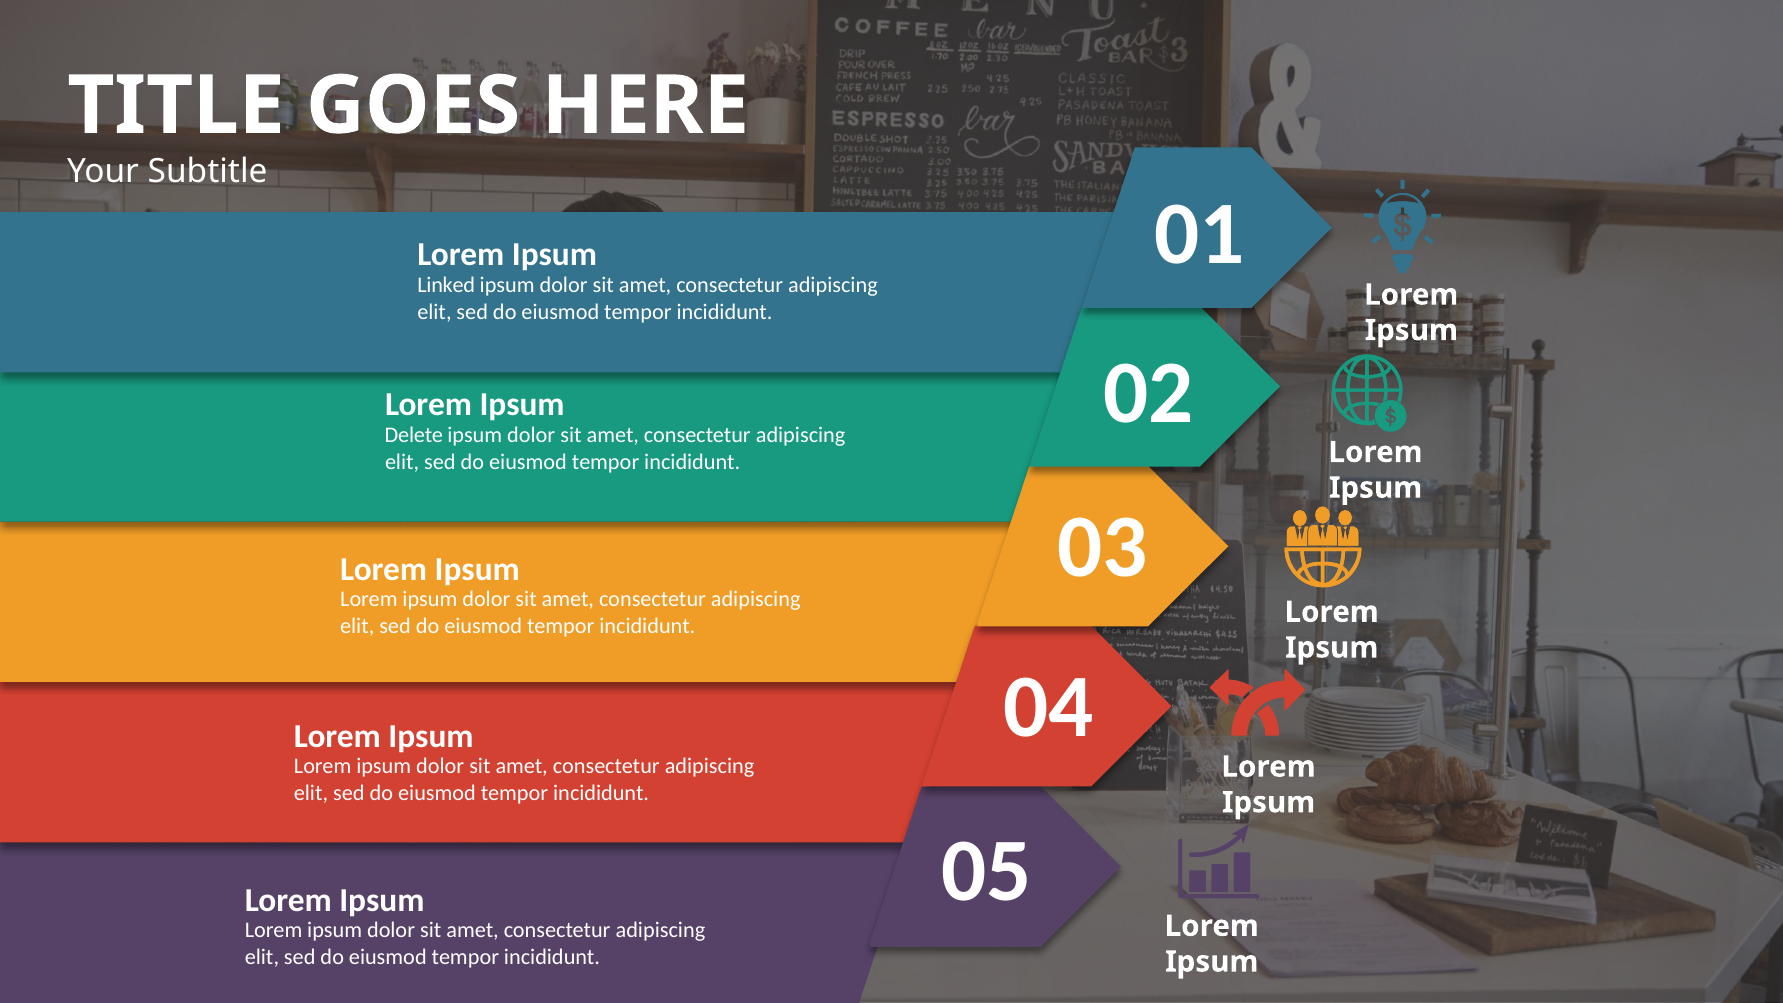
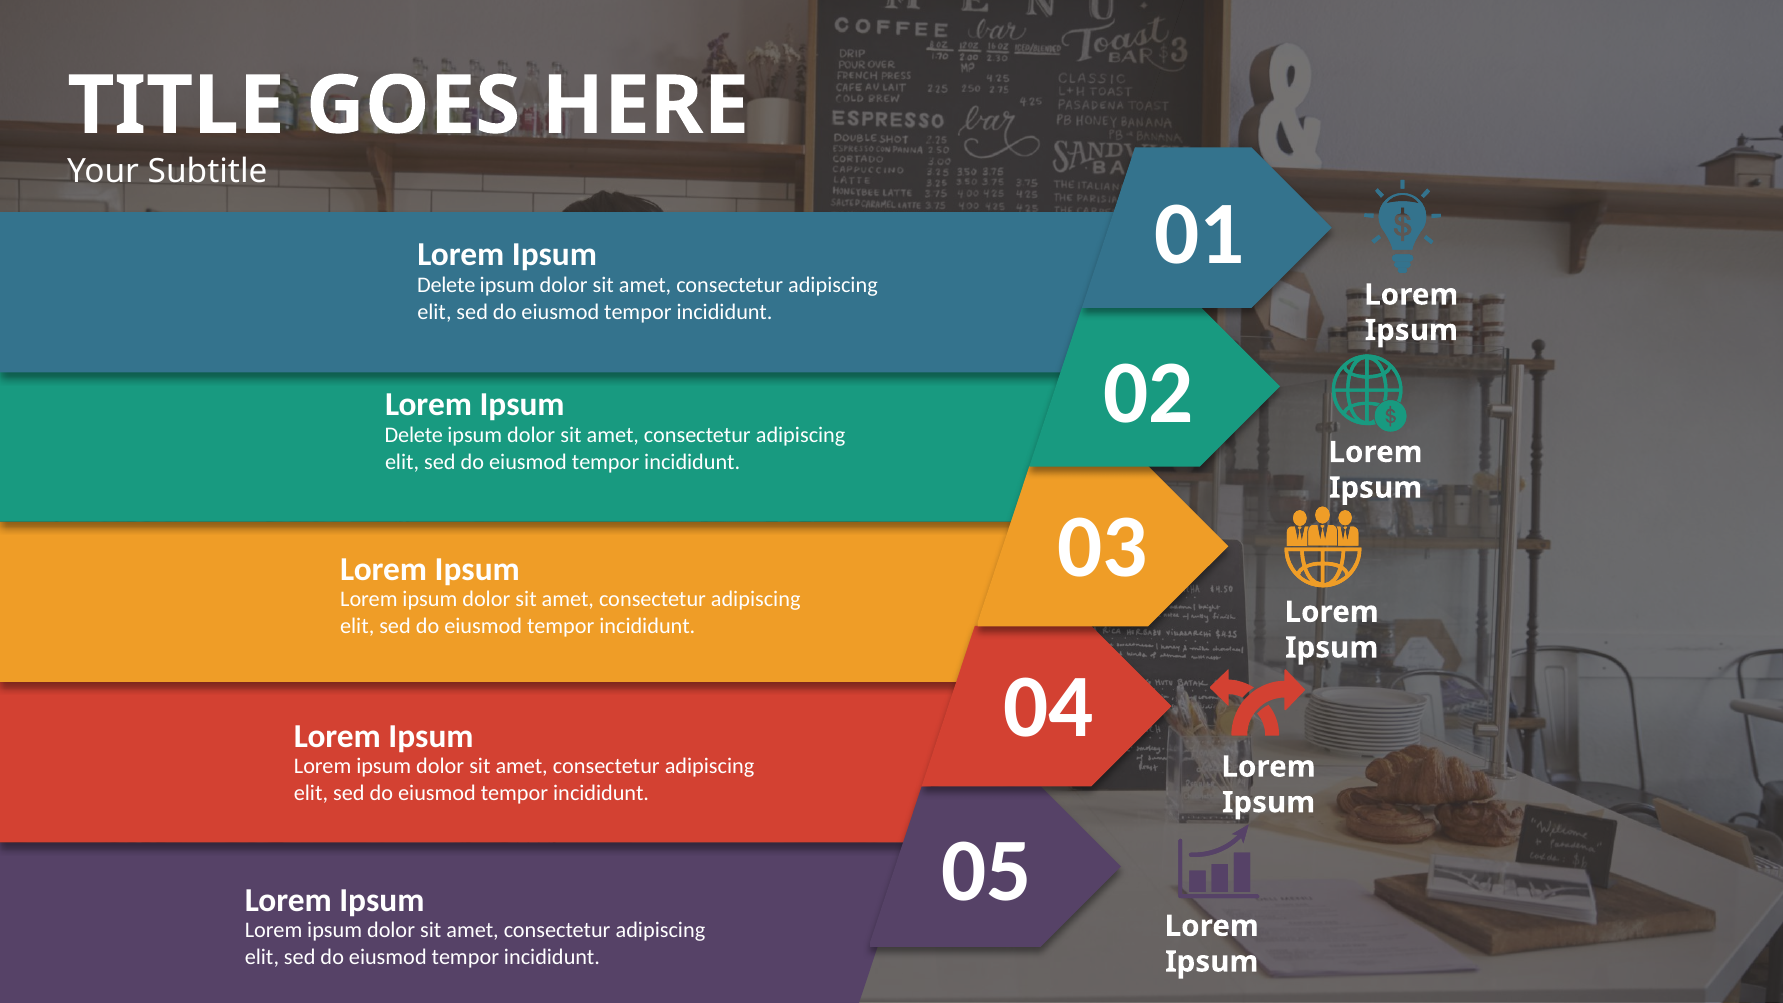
Linked at (446, 285): Linked -> Delete
